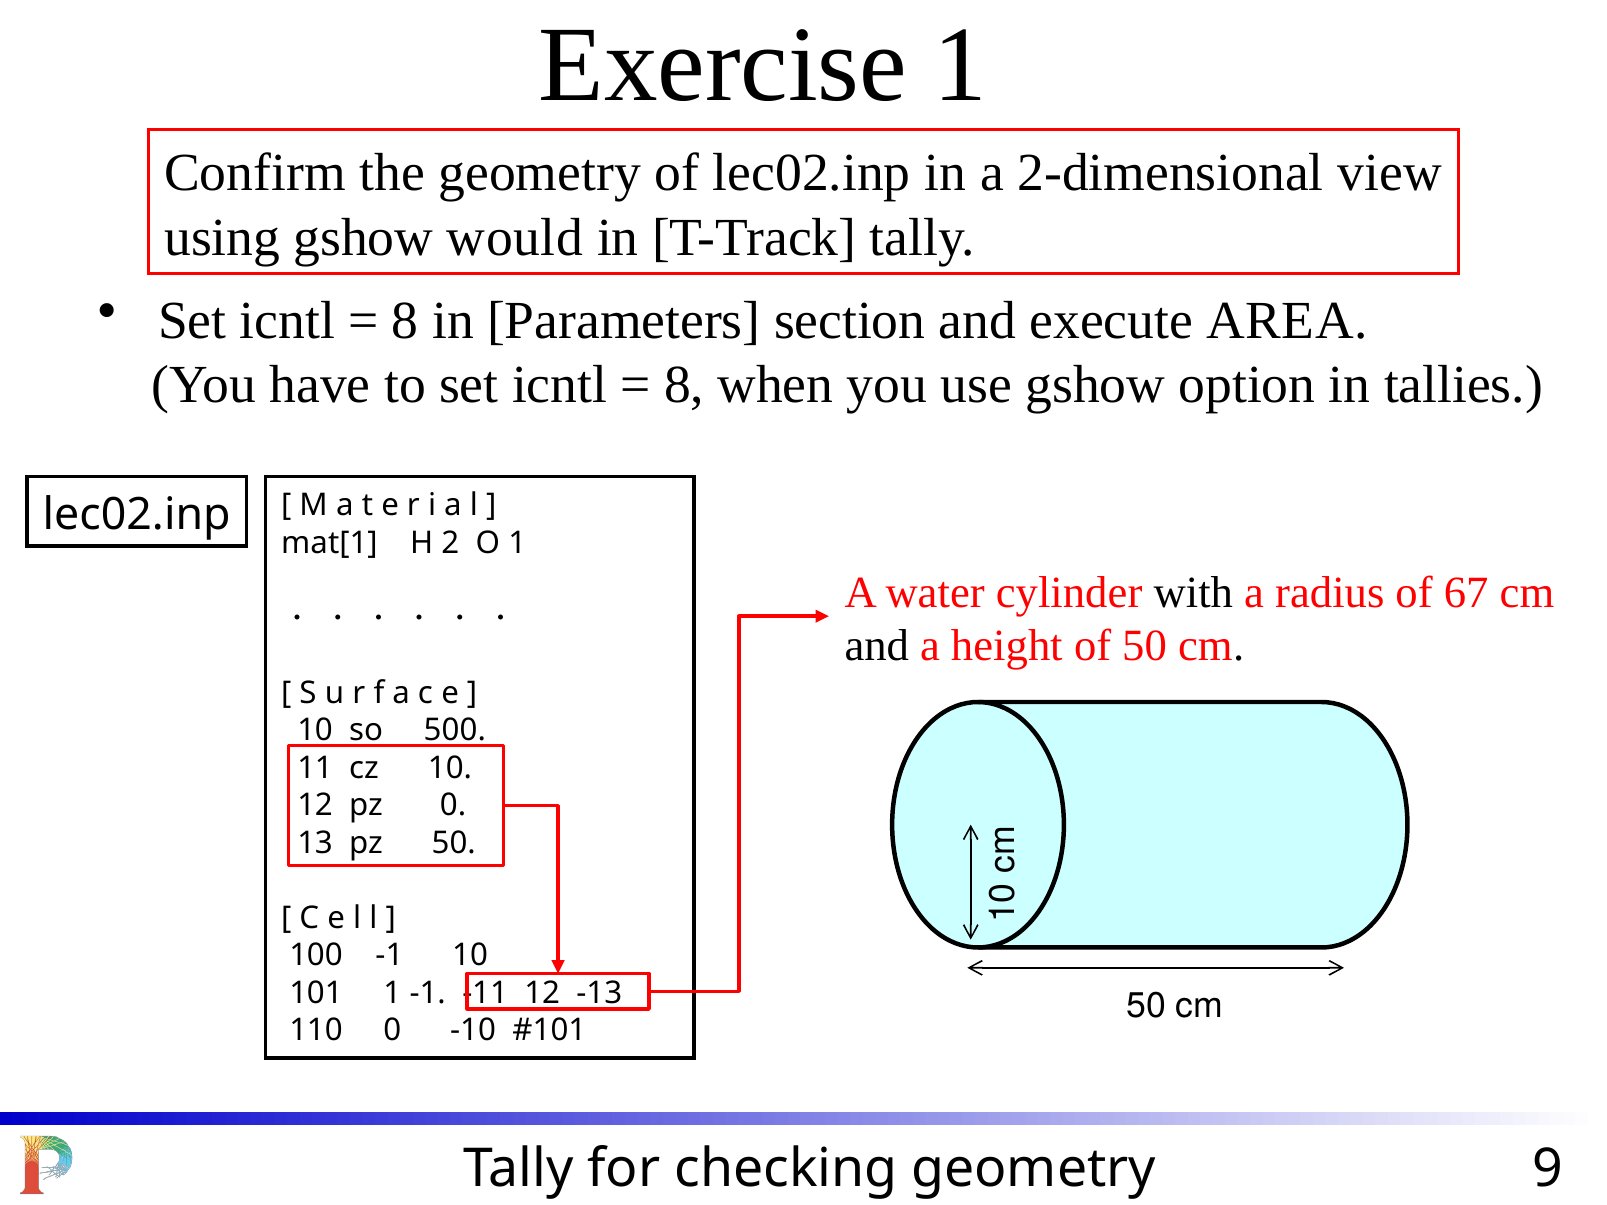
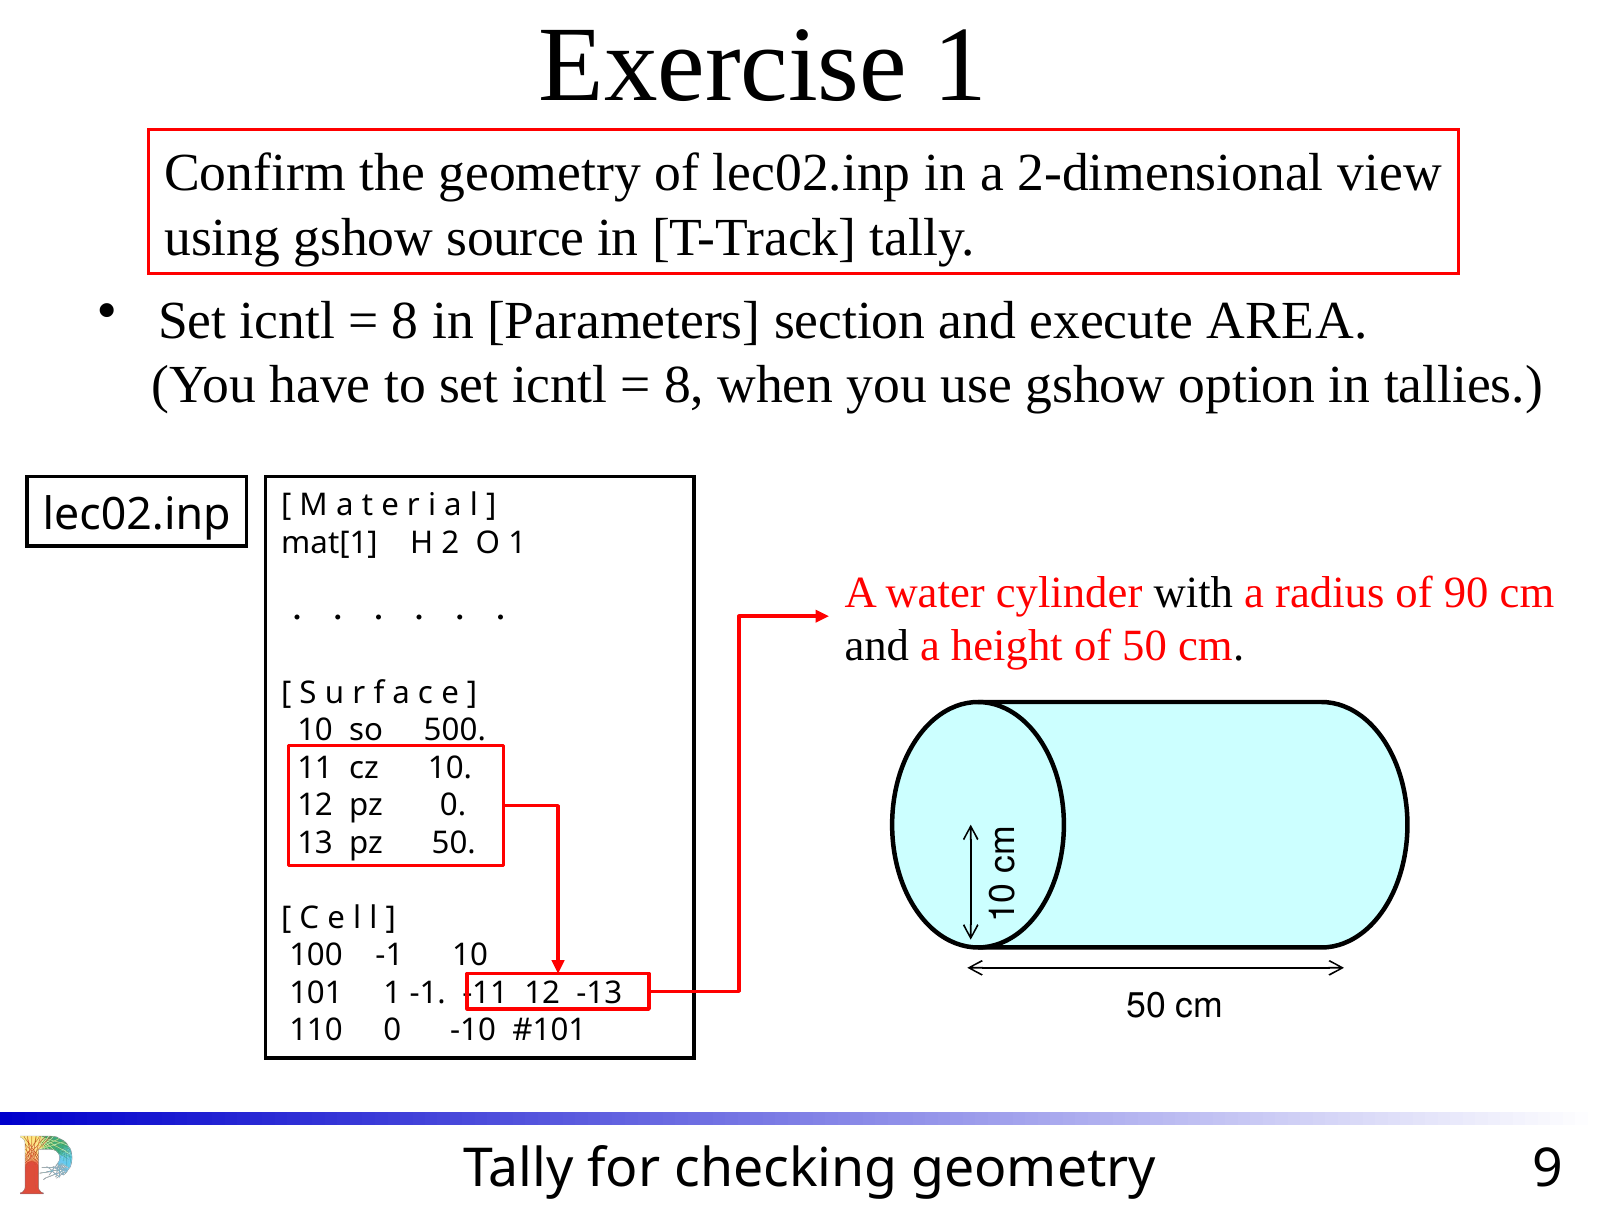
would: would -> source
67: 67 -> 90
